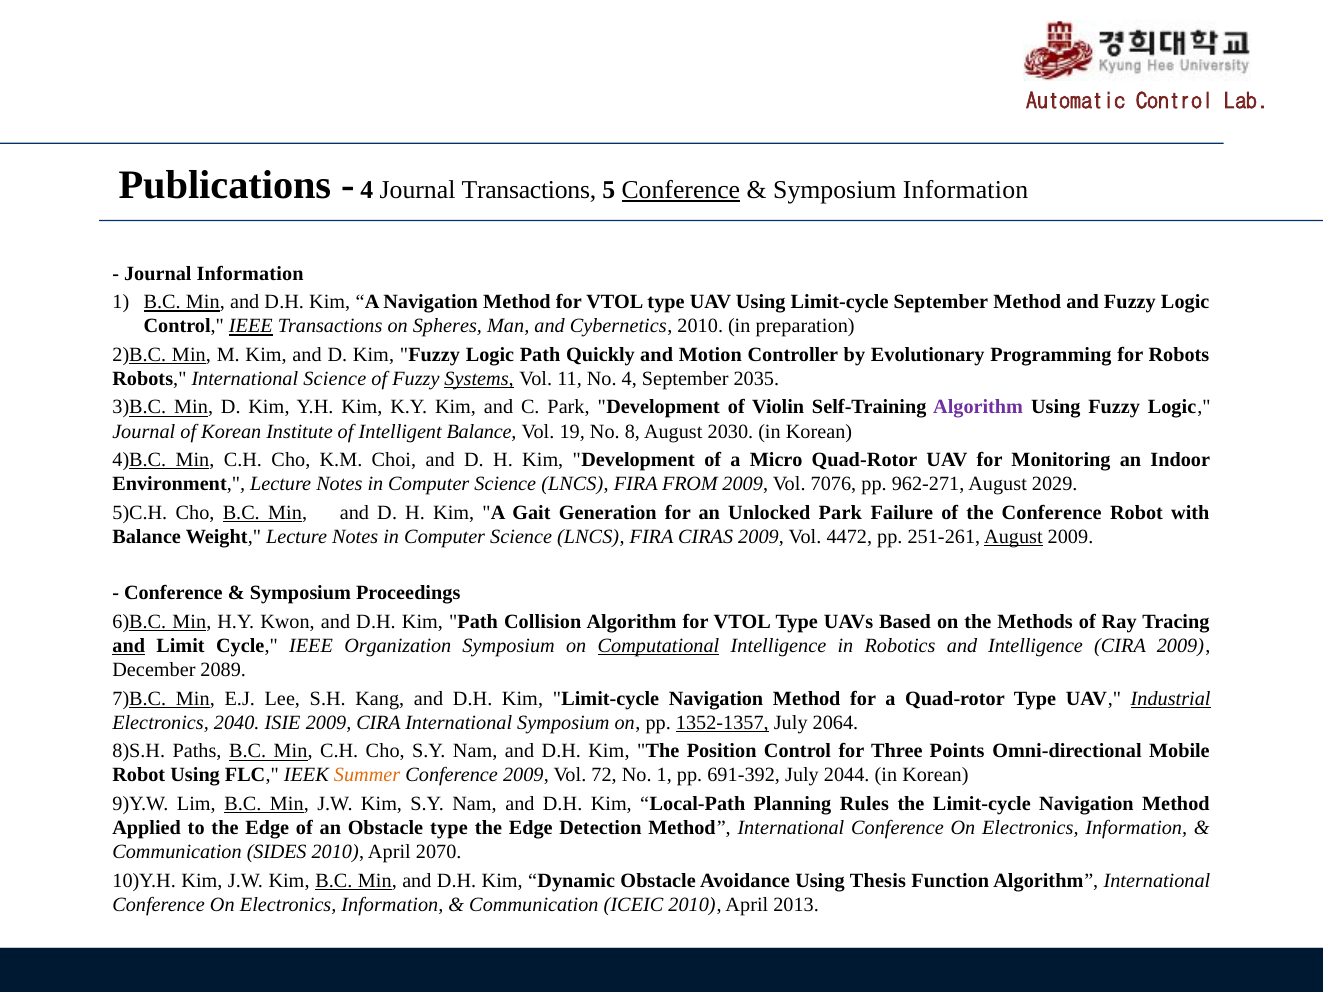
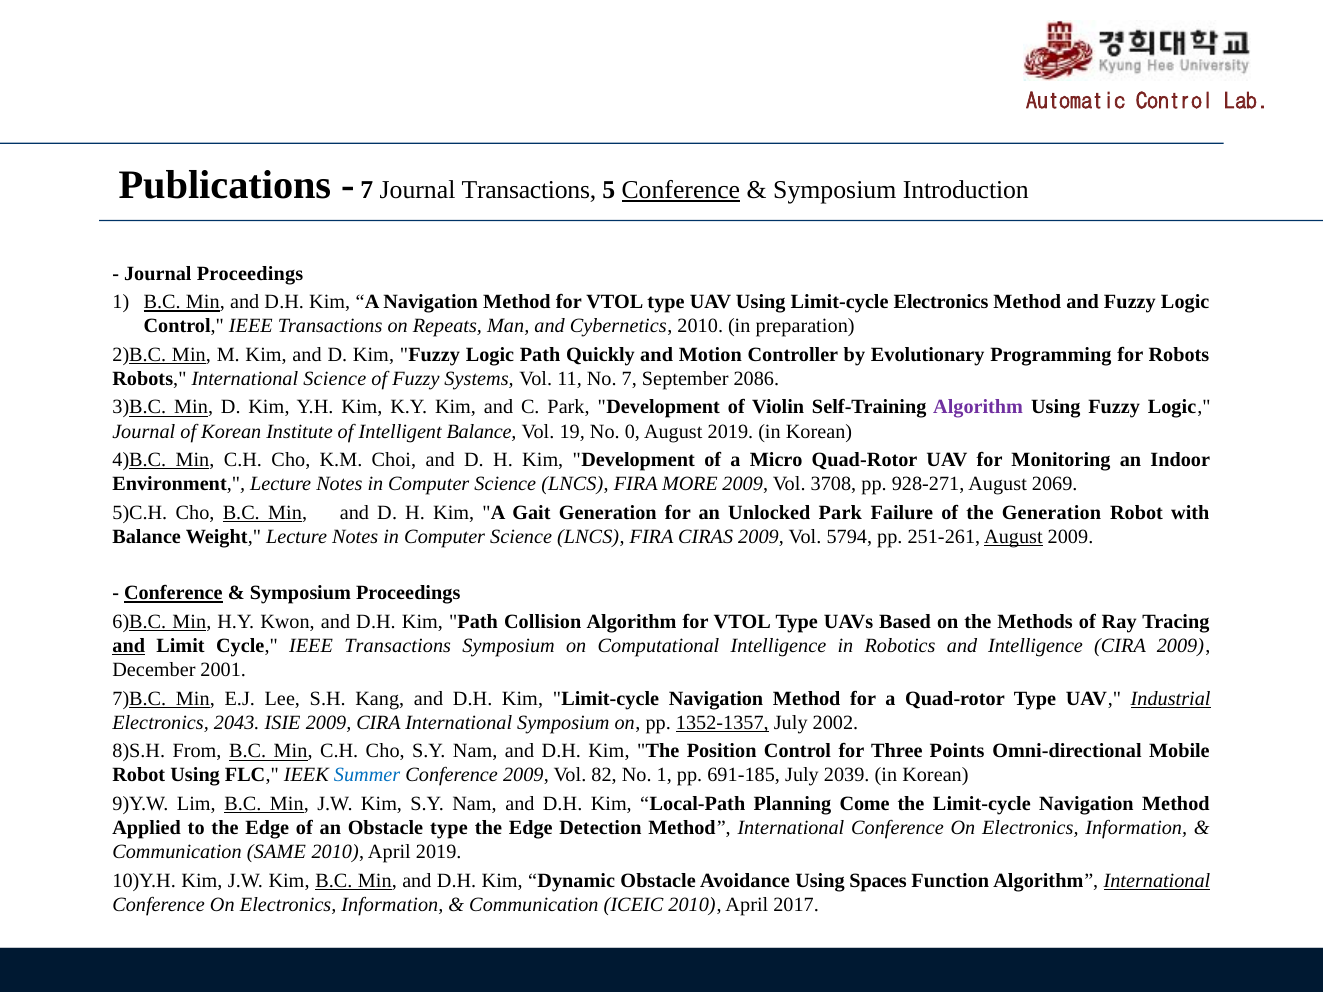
4 at (367, 190): 4 -> 7
Symposium Information: Information -> Introduction
Journal Information: Information -> Proceedings
Limit-cycle September: September -> Electronics
IEEE at (251, 326) underline: present -> none
Spheres: Spheres -> Repeats
Systems underline: present -> none
No 4: 4 -> 7
2035: 2035 -> 2086
8: 8 -> 0
August 2030: 2030 -> 2019
FROM: FROM -> MORE
7076: 7076 -> 3708
962-271: 962-271 -> 928-271
2029: 2029 -> 2069
the Conference: Conference -> Generation
4472: 4472 -> 5794
Conference at (173, 593) underline: none -> present
Cycle IEEE Organization: Organization -> Transactions
Computational underline: present -> none
2089: 2089 -> 2001
2040: 2040 -> 2043
2064: 2064 -> 2002
Paths: Paths -> From
Summer colour: orange -> blue
72: 72 -> 82
691-392: 691-392 -> 691-185
2044: 2044 -> 2039
Rules: Rules -> Come
SIDES: SIDES -> SAME
April 2070: 2070 -> 2019
Thesis: Thesis -> Spaces
International at (1157, 881) underline: none -> present
2013: 2013 -> 2017
